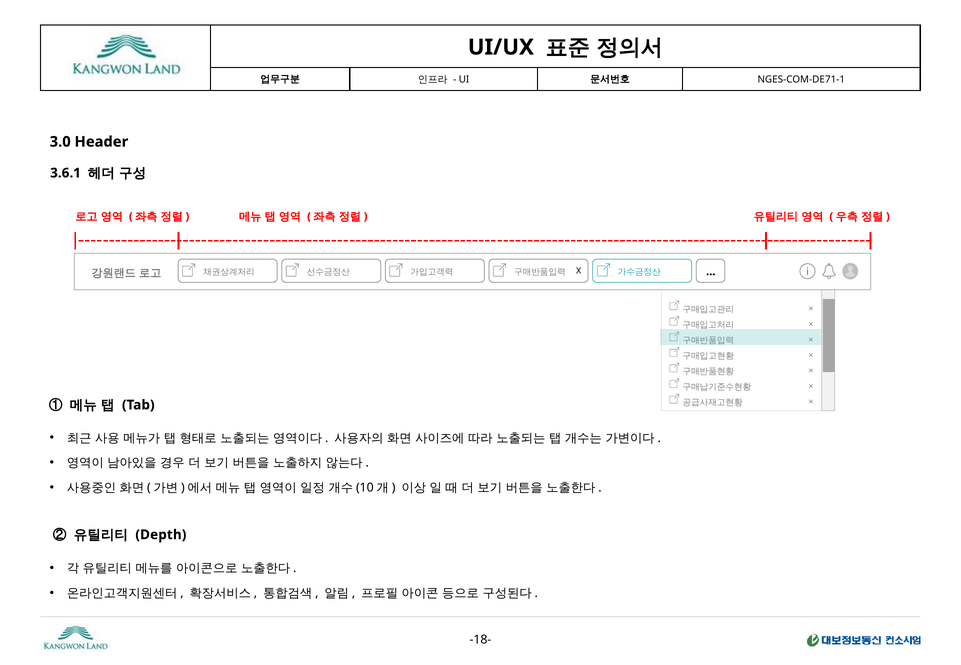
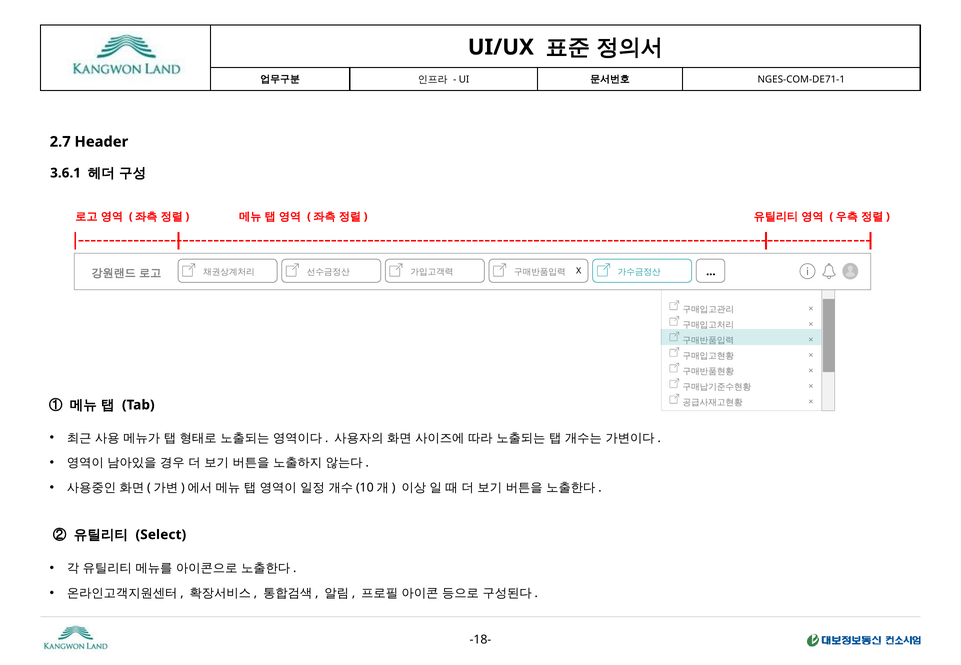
3.0: 3.0 -> 2.7
Depth: Depth -> Select
